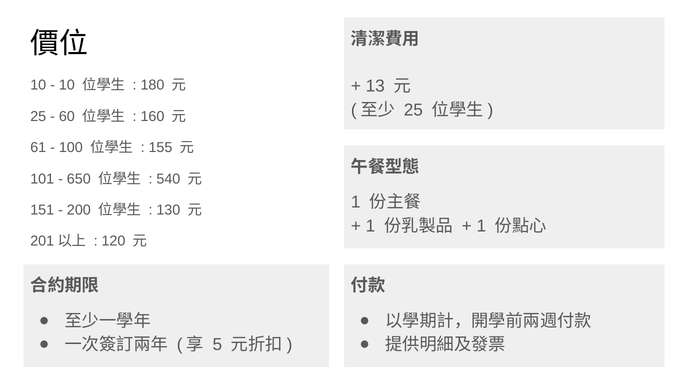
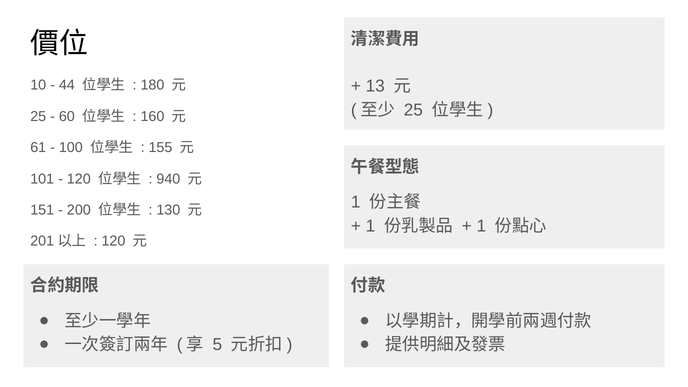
10 at (67, 85): 10 -> 44
650 at (79, 179): 650 -> 120
540: 540 -> 940
